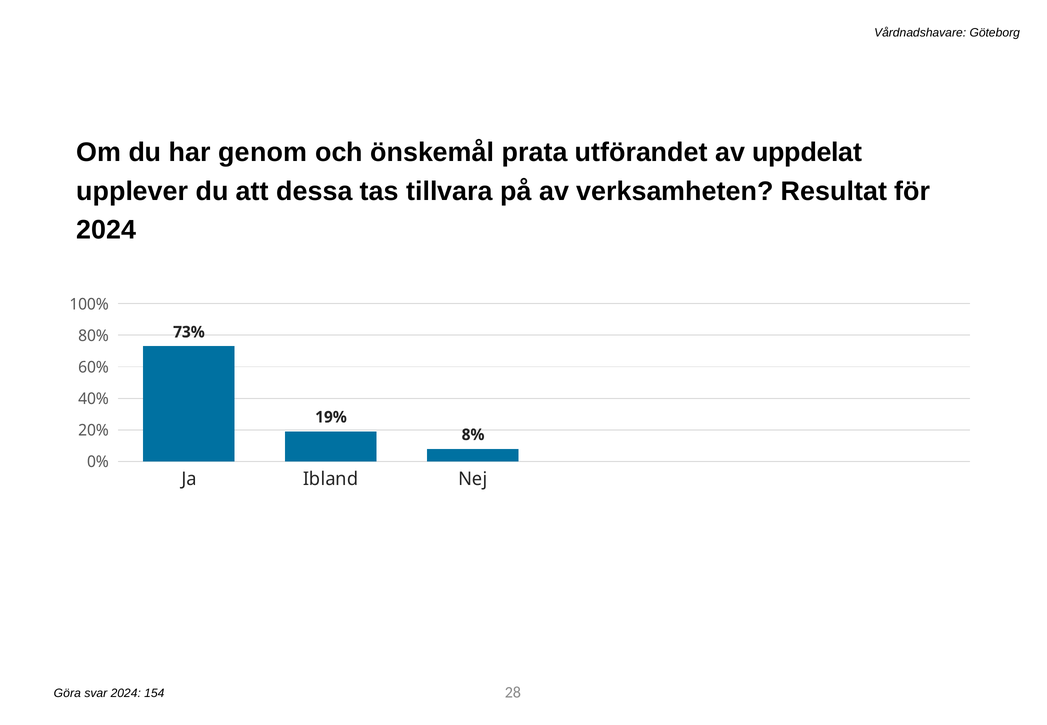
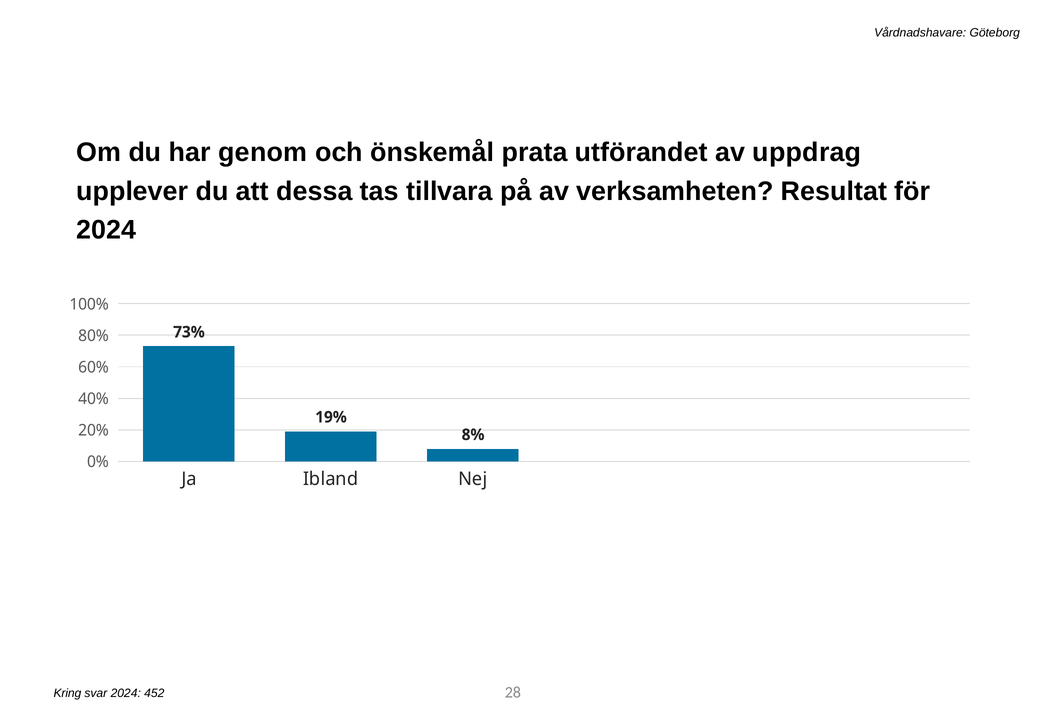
uppdelat: uppdelat -> uppdrag
Göra: Göra -> Kring
154: 154 -> 452
